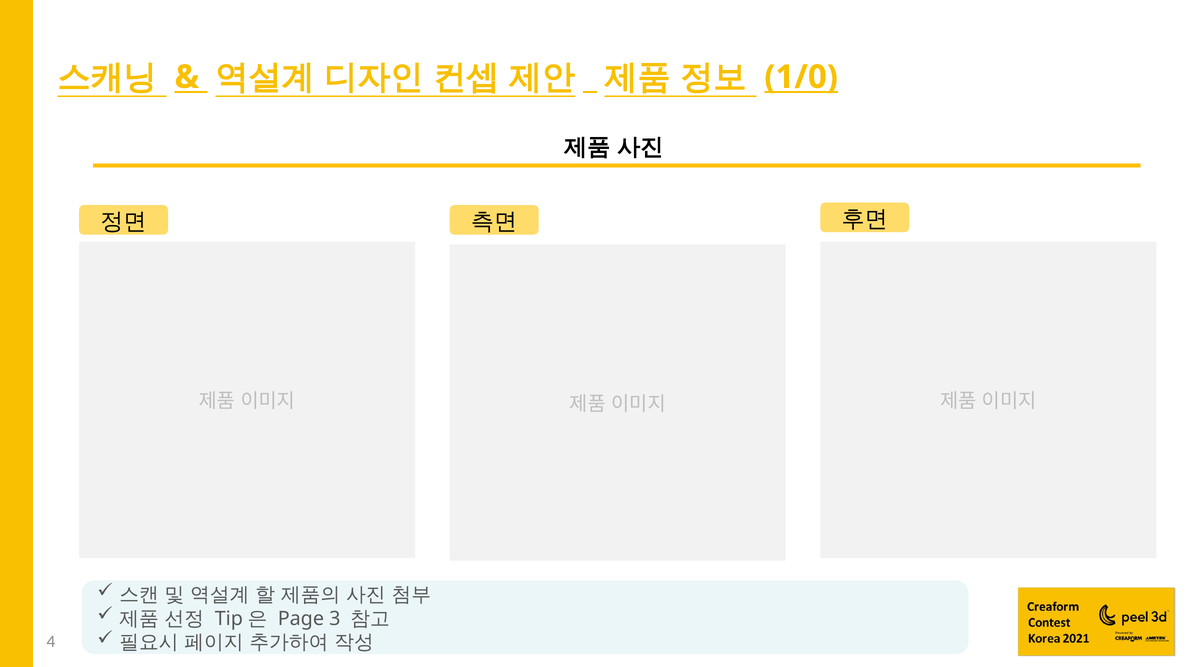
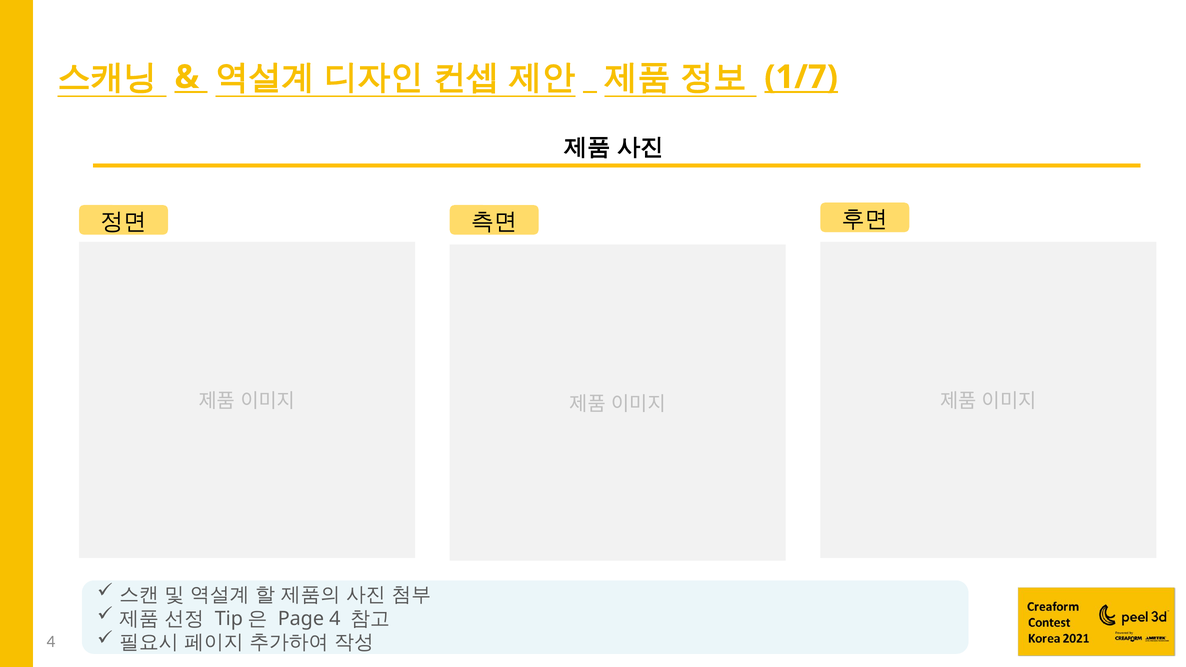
1/0: 1/0 -> 1/7
Page 3: 3 -> 4
